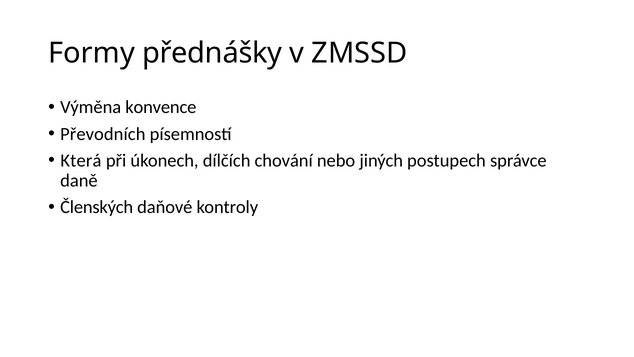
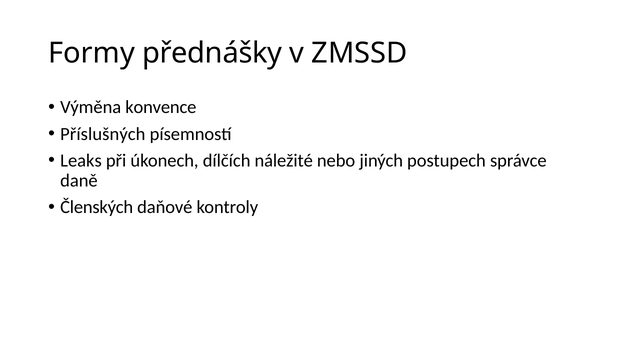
Převodních: Převodních -> Příslušných
Která: Která -> Leaks
chování: chování -> náležité
